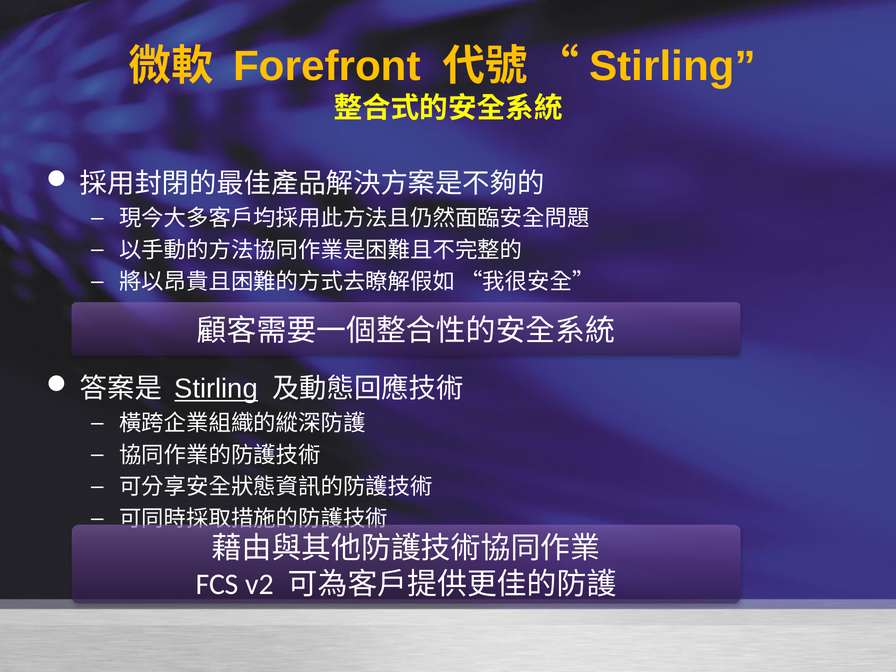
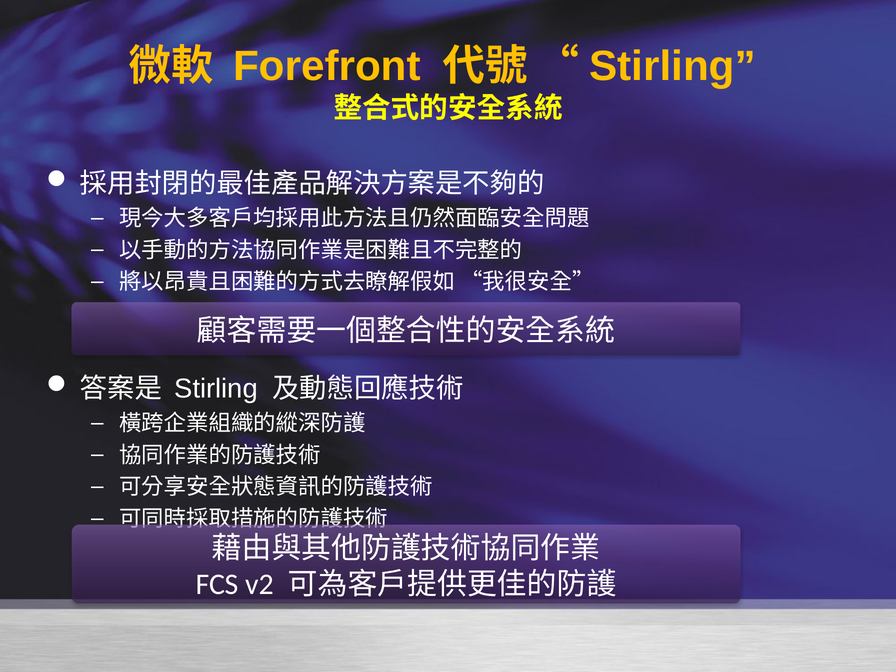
Stirling at (216, 389) underline: present -> none
